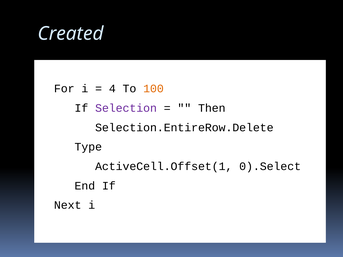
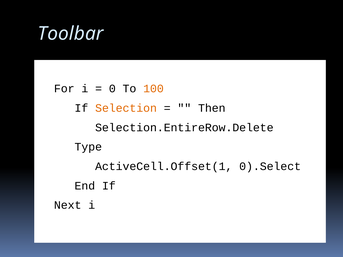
Created: Created -> Toolbar
4: 4 -> 0
Selection colour: purple -> orange
